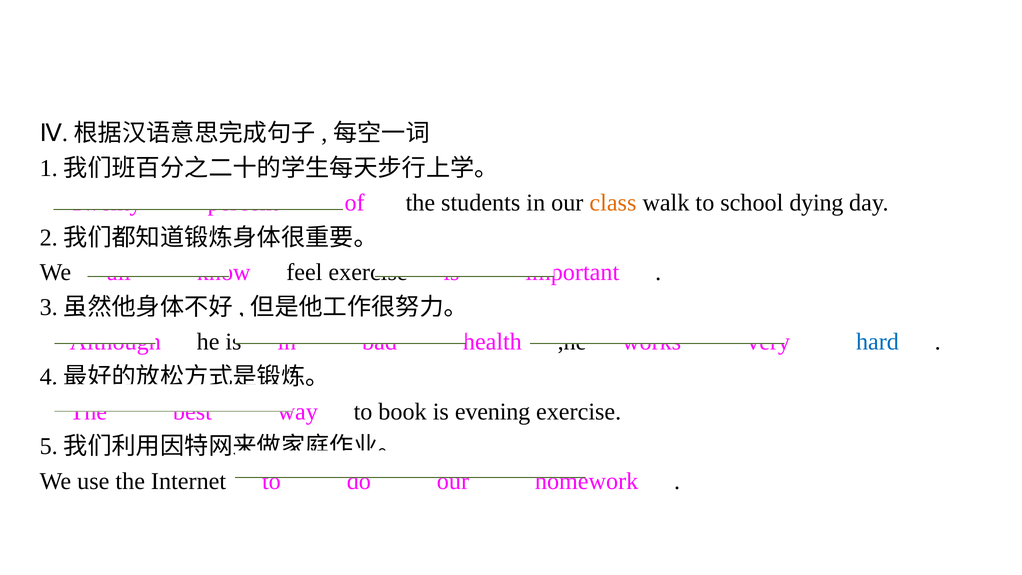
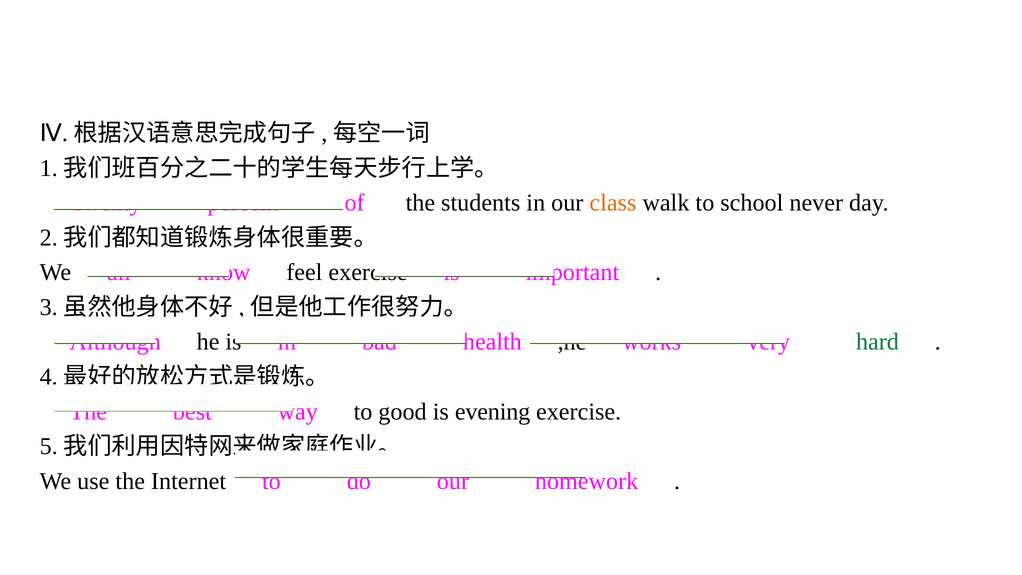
dying: dying -> never
hard colour: blue -> green
book: book -> good
